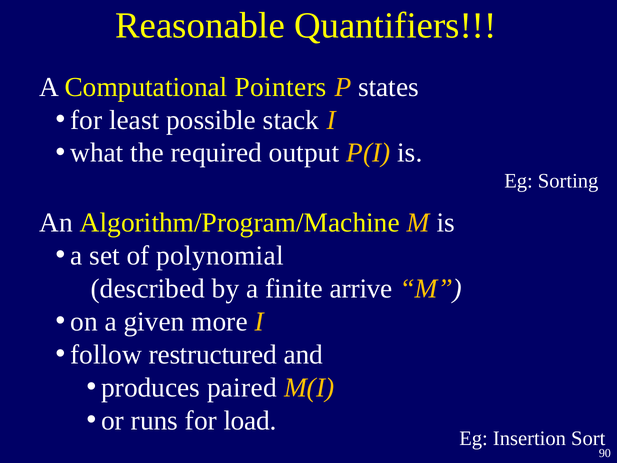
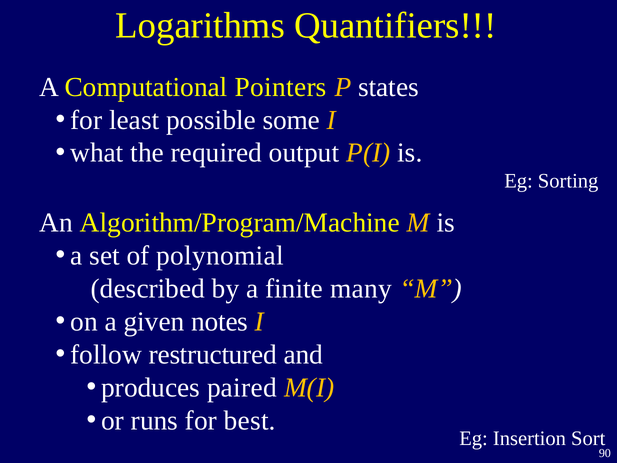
Reasonable: Reasonable -> Logarithms
stack: stack -> some
arrive: arrive -> many
more: more -> notes
load: load -> best
